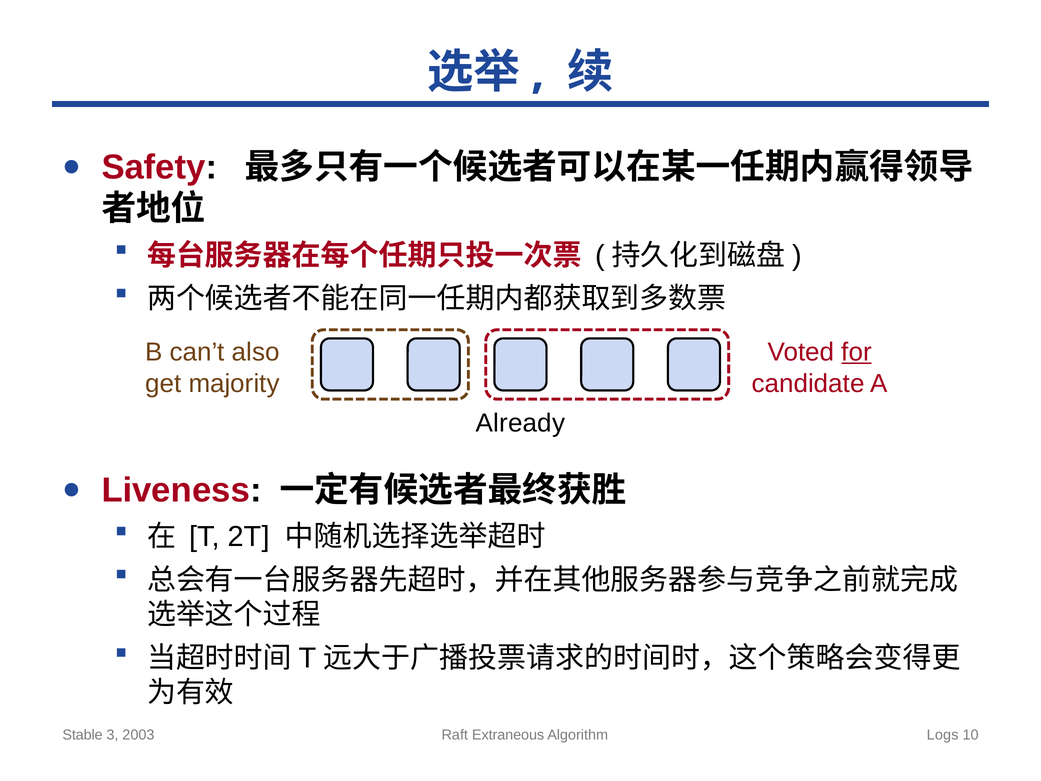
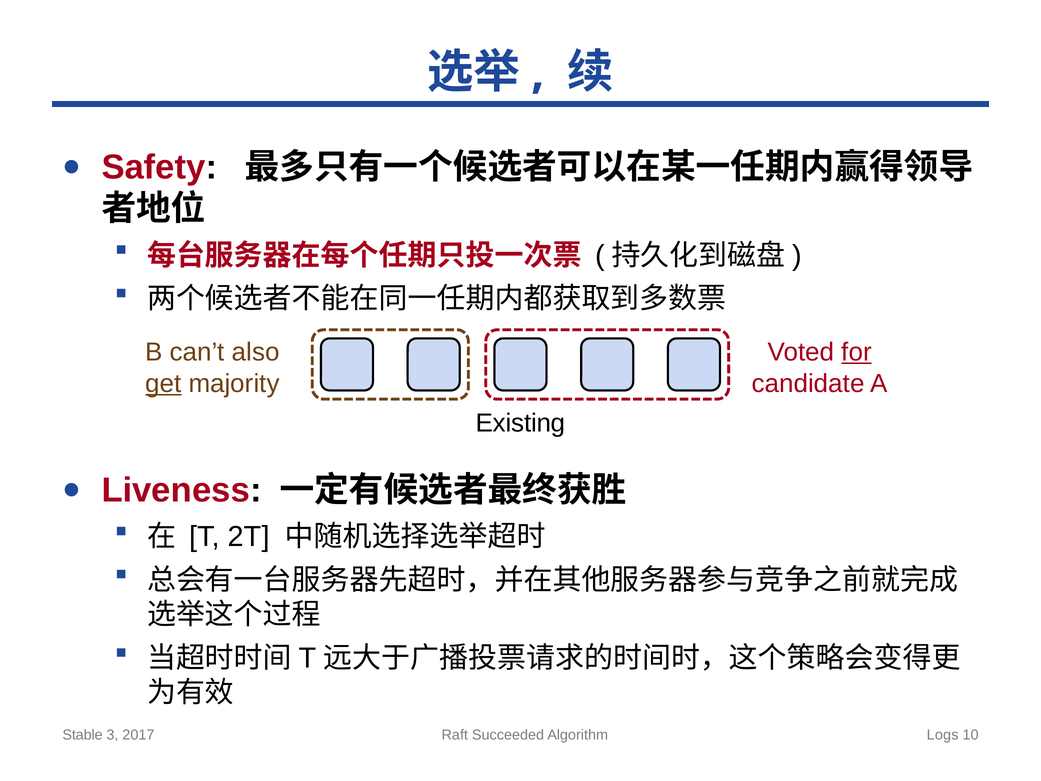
get underline: none -> present
Already: Already -> Existing
2003: 2003 -> 2017
Extraneous: Extraneous -> Succeeded
